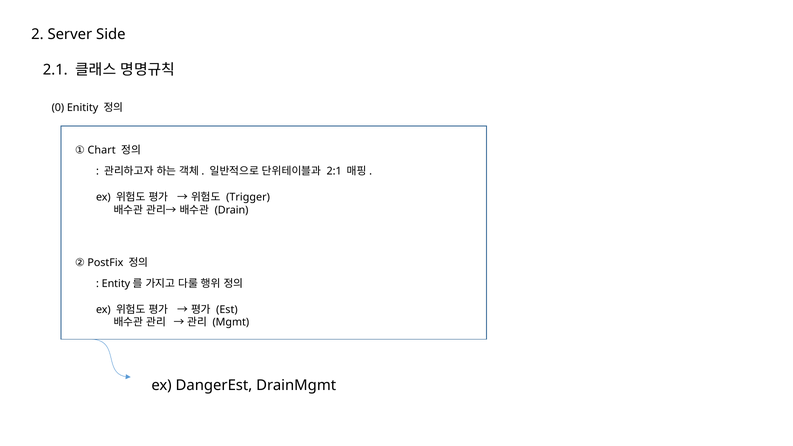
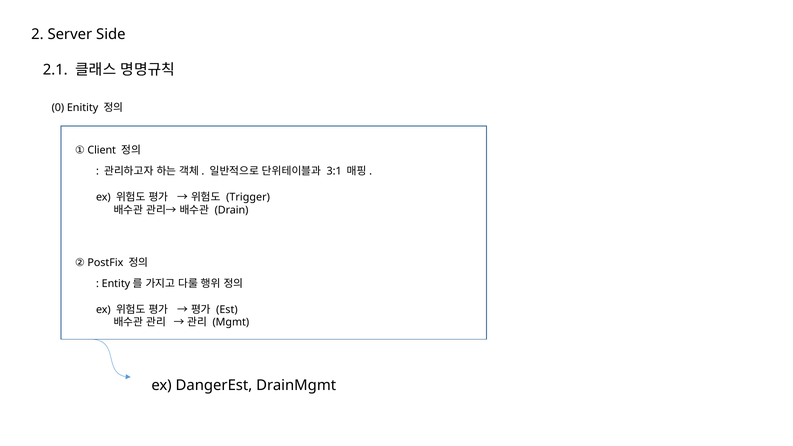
Chart: Chart -> Client
2:1: 2:1 -> 3:1
